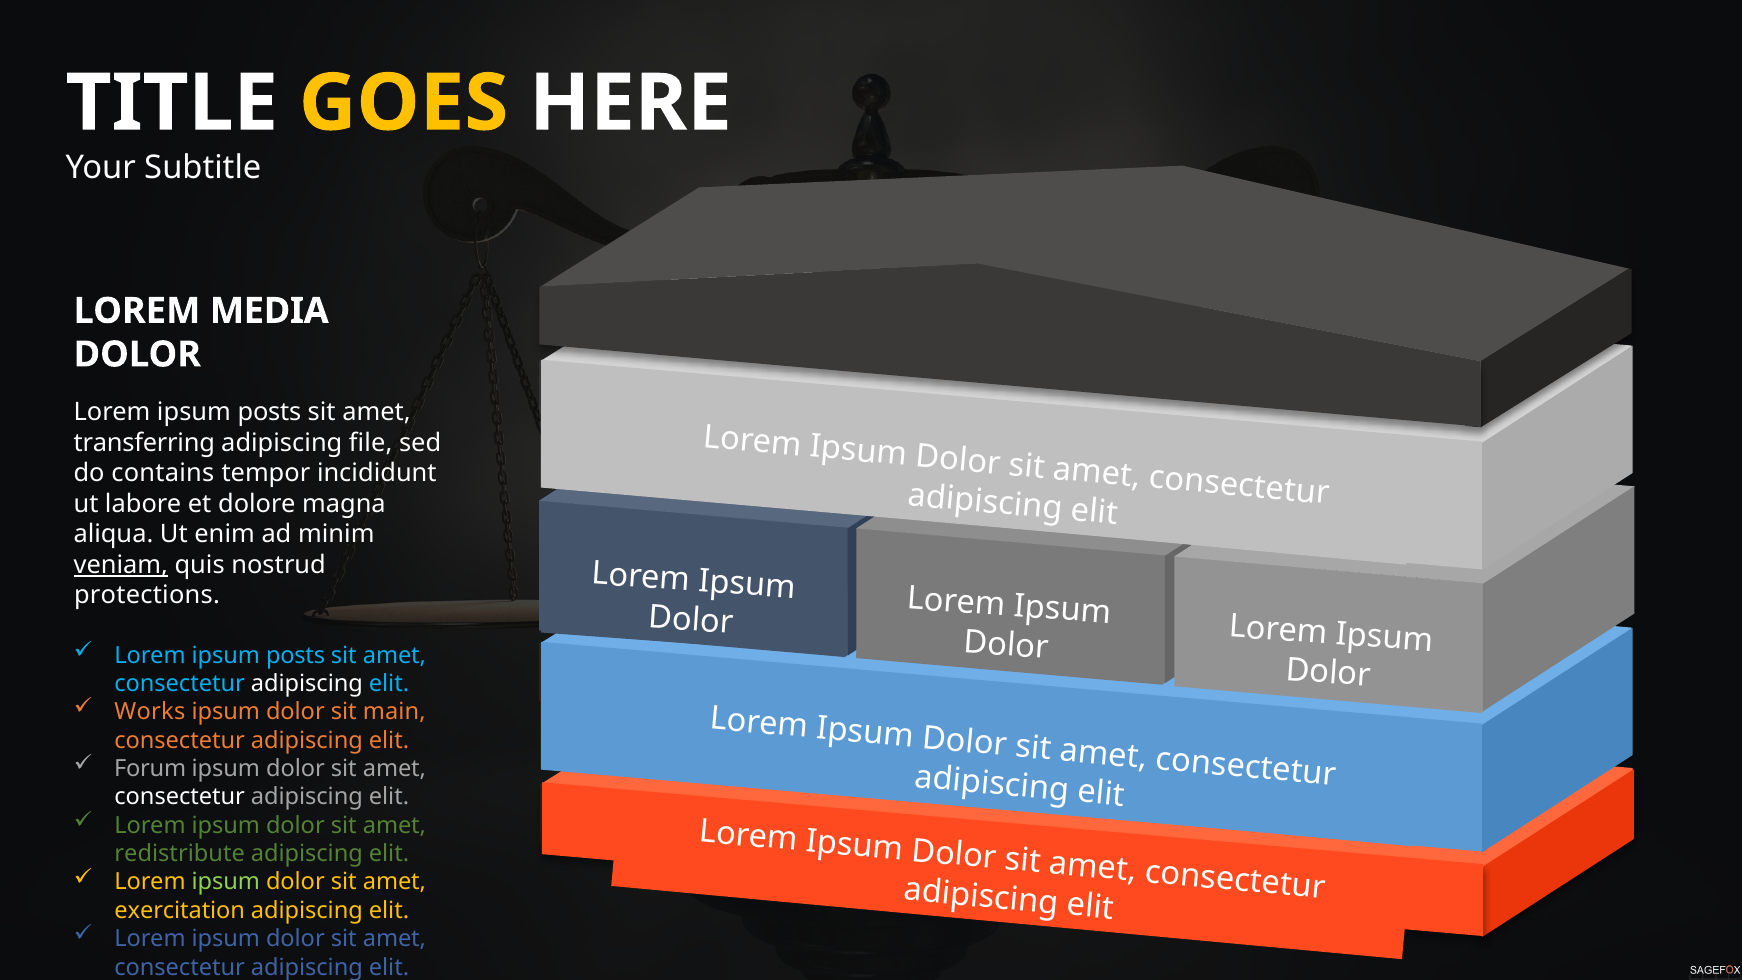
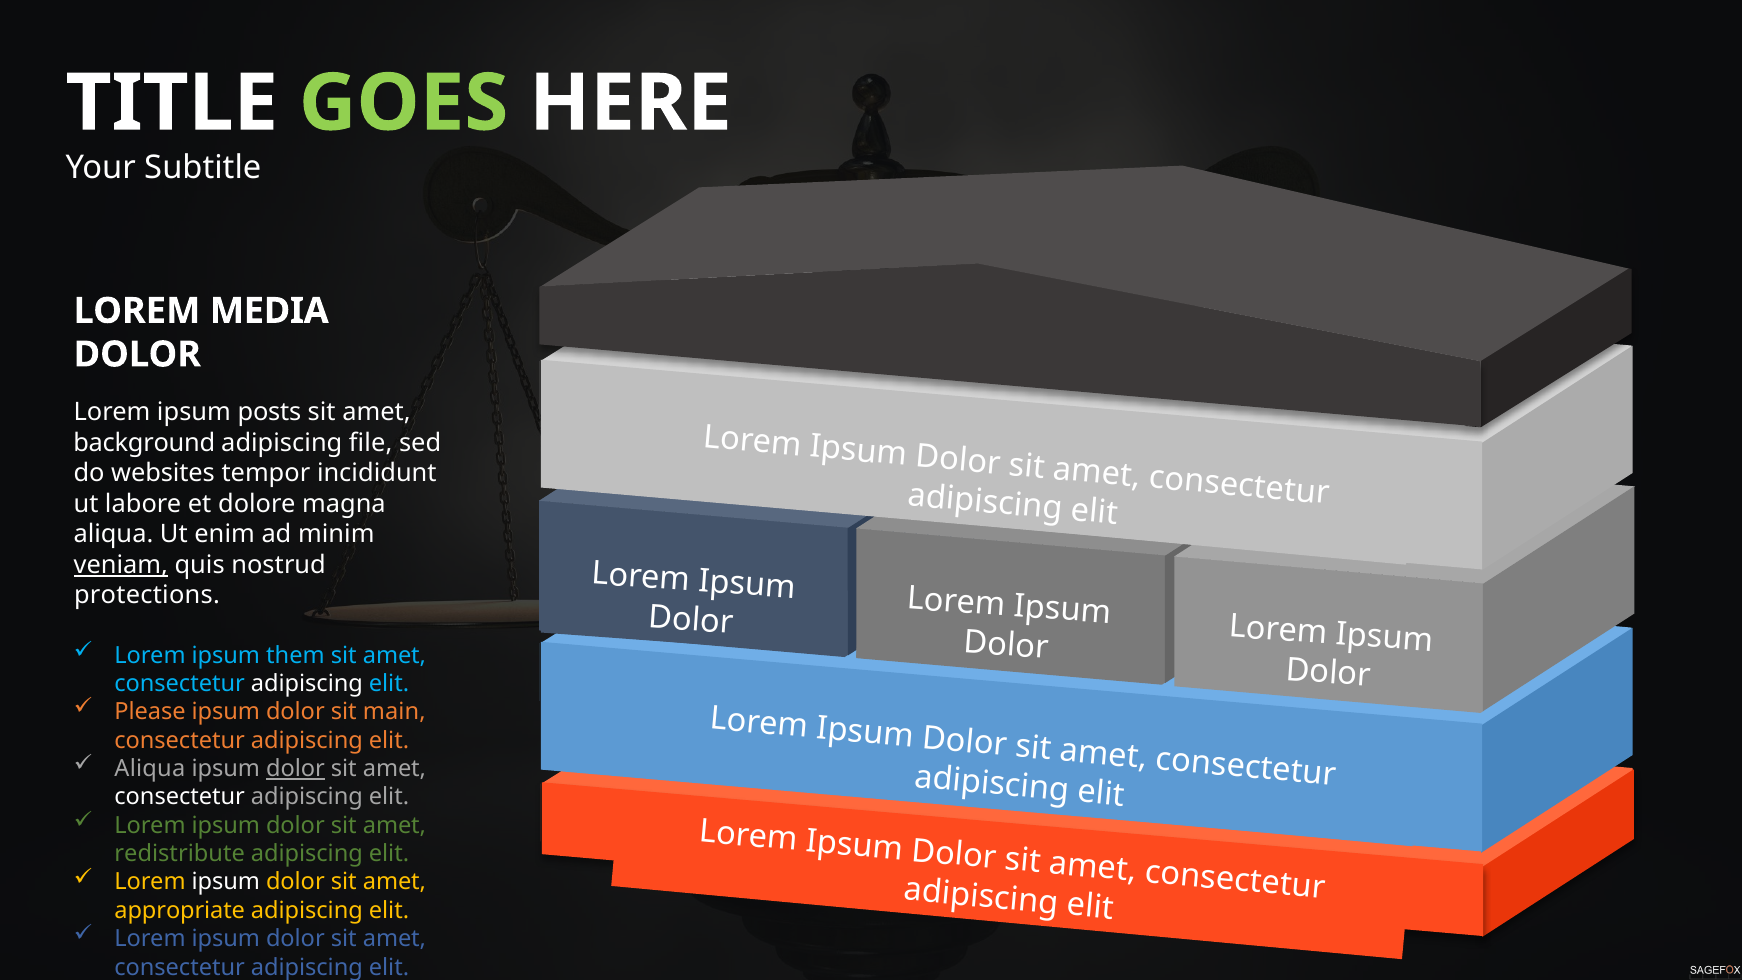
GOES colour: yellow -> light green
transferring: transferring -> background
contains: contains -> websites
posts at (296, 655): posts -> them
Works: Works -> Please
Forum at (150, 769): Forum -> Aliqua
dolor at (295, 769) underline: none -> present
ipsum at (226, 882) colour: light green -> white
exercitation: exercitation -> appropriate
